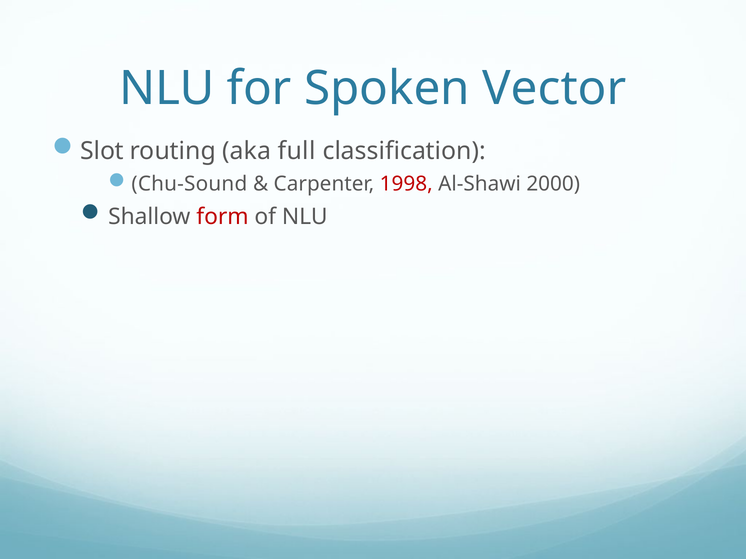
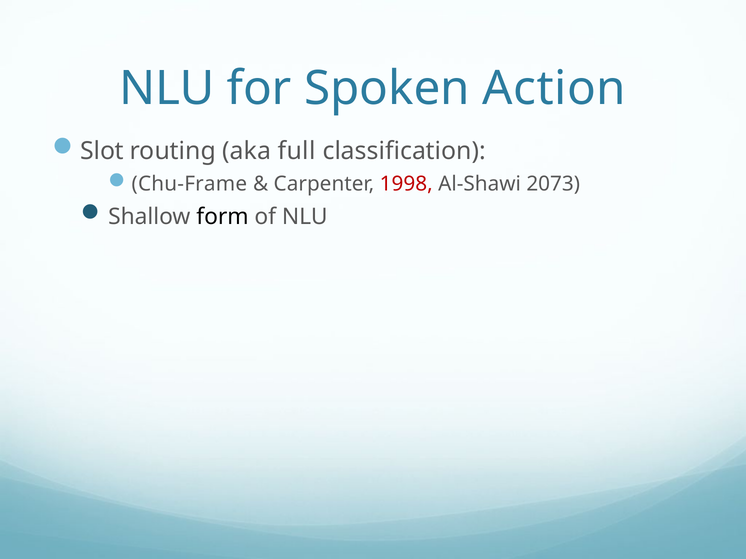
Vector: Vector -> Action
Chu-Sound: Chu-Sound -> Chu-Frame
2000: 2000 -> 2073
form colour: red -> black
